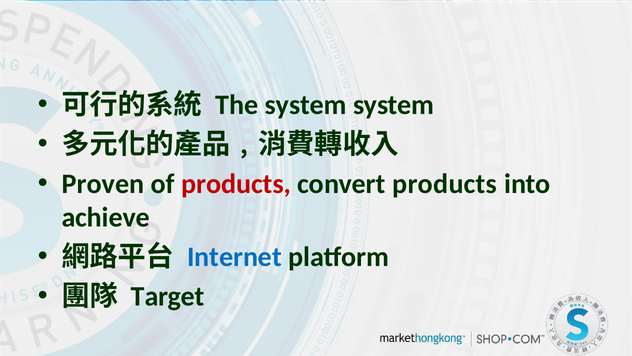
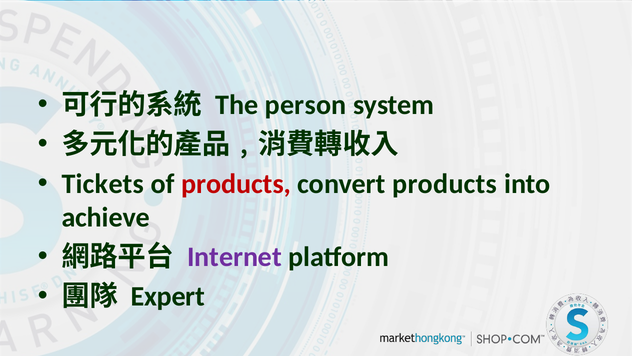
The system: system -> person
Proven: Proven -> Tickets
Internet colour: blue -> purple
Target: Target -> Expert
